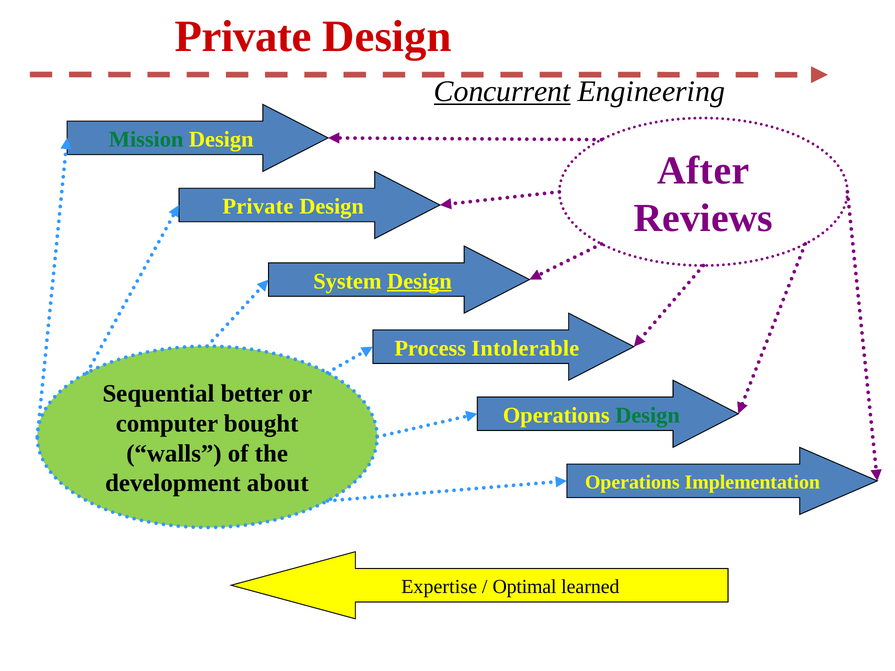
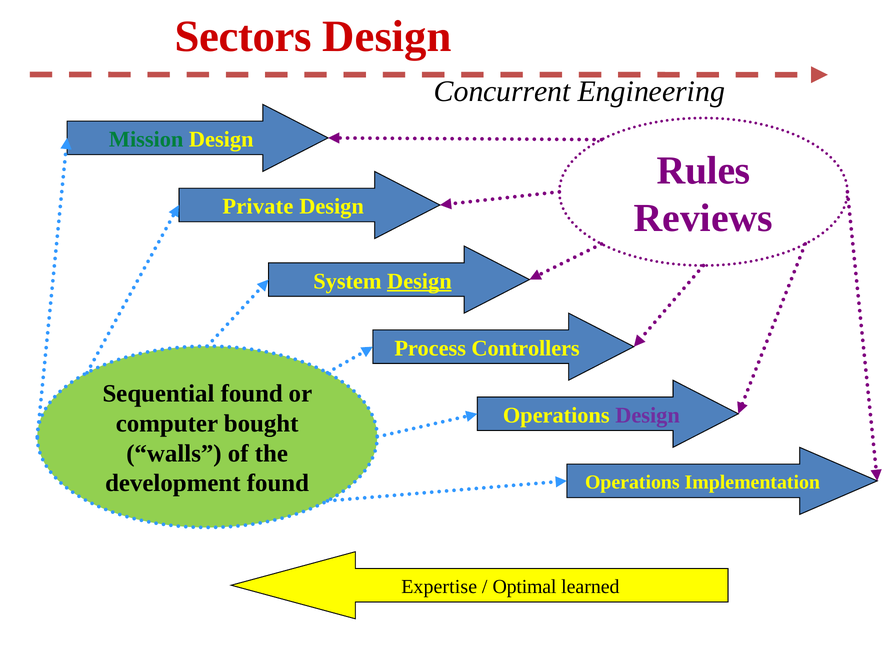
Private at (243, 37): Private -> Sectors
Concurrent underline: present -> none
After: After -> Rules
Intolerable: Intolerable -> Controllers
Sequential better: better -> found
Design at (648, 415) colour: green -> purple
development about: about -> found
